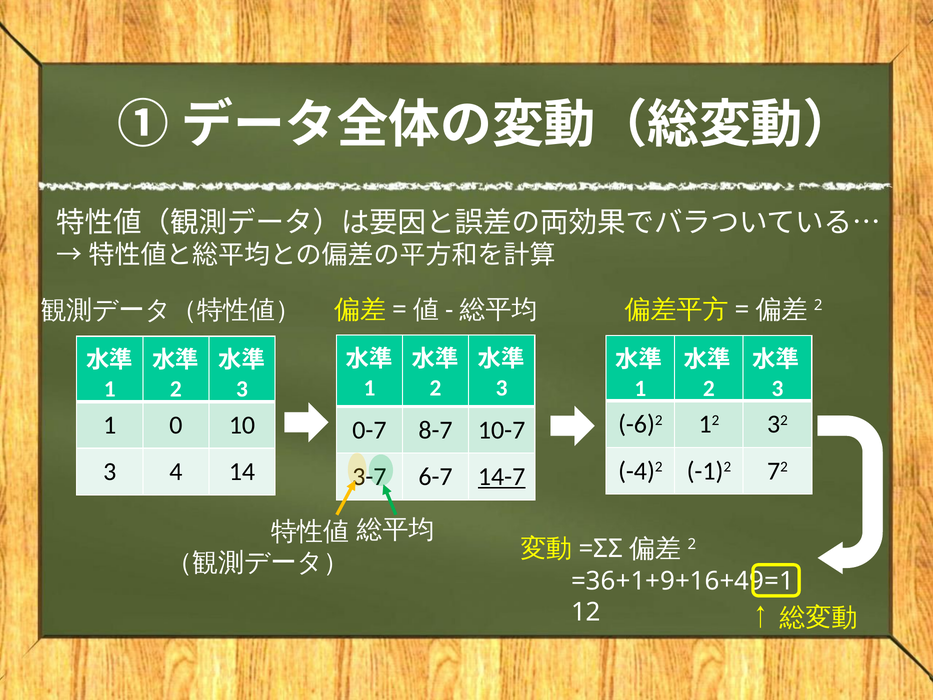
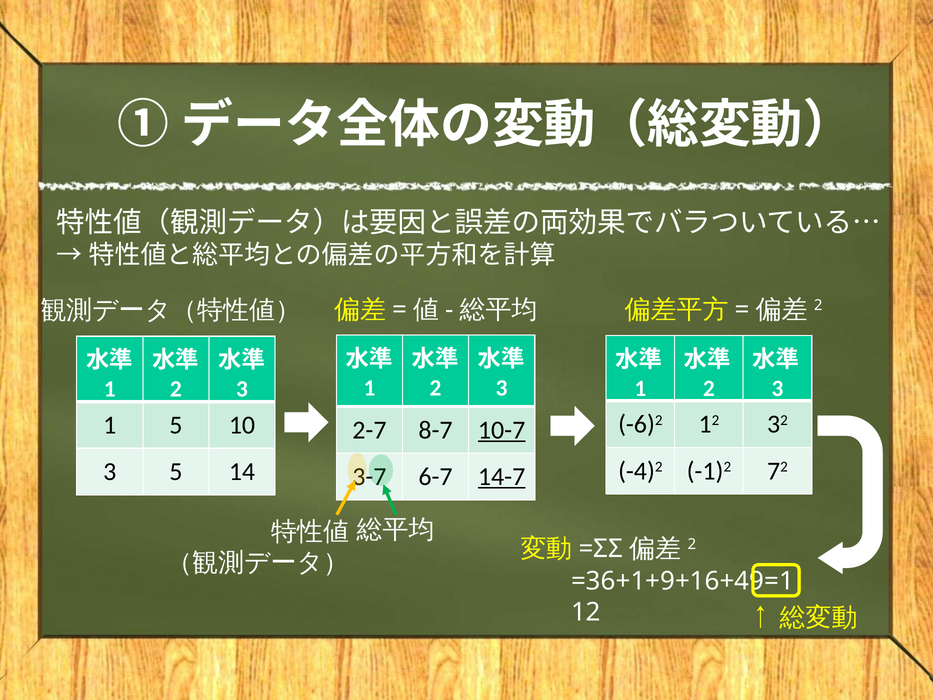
1 0: 0 -> 5
0-7: 0-7 -> 2-7
10-7 underline: none -> present
3 4: 4 -> 5
